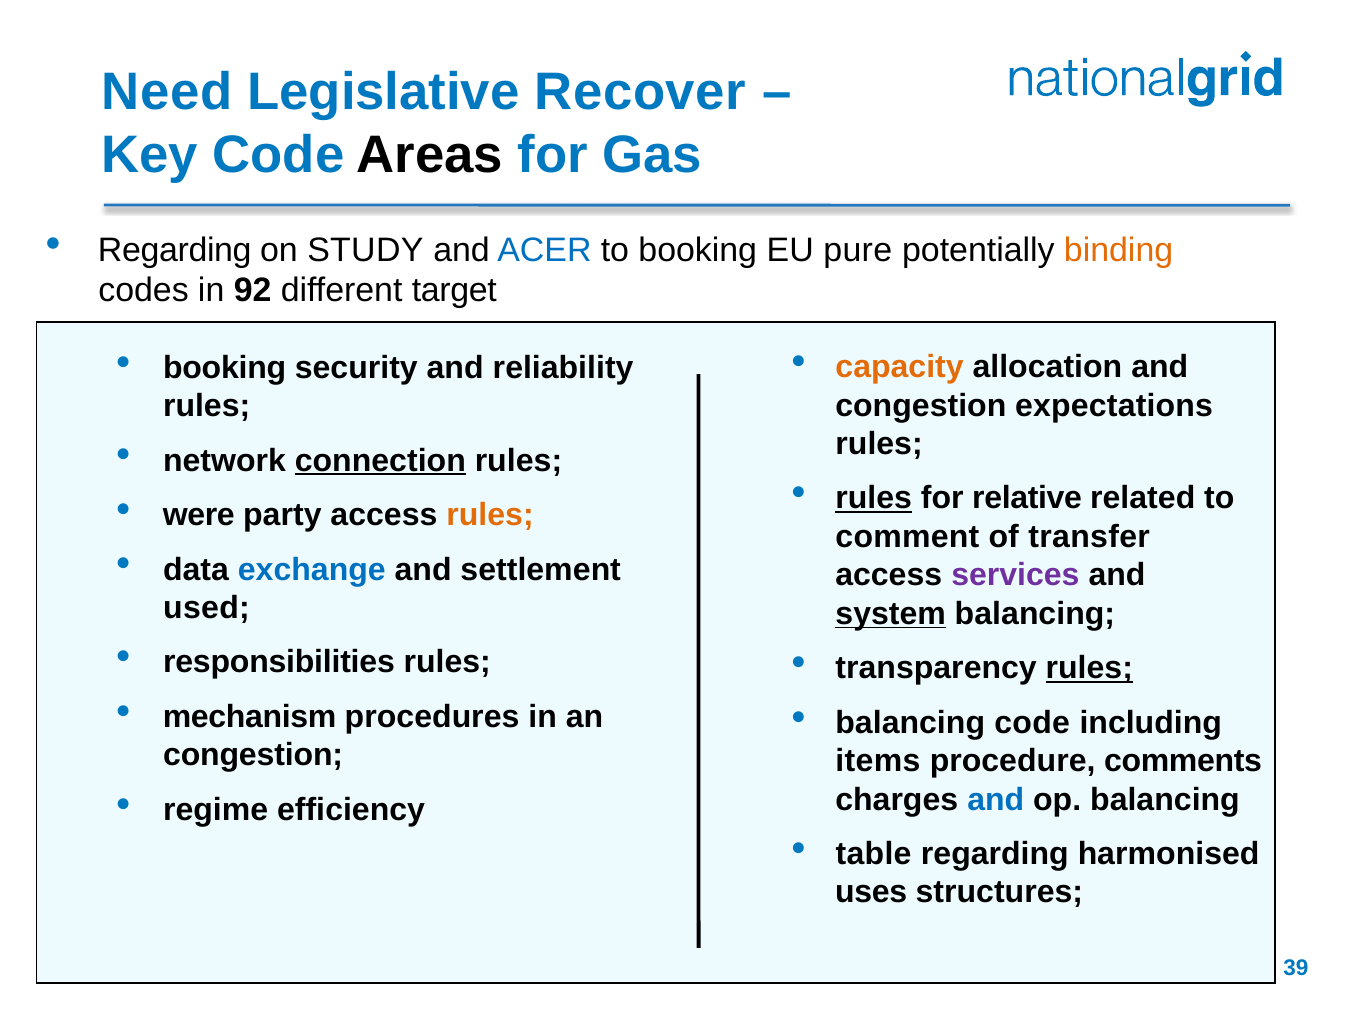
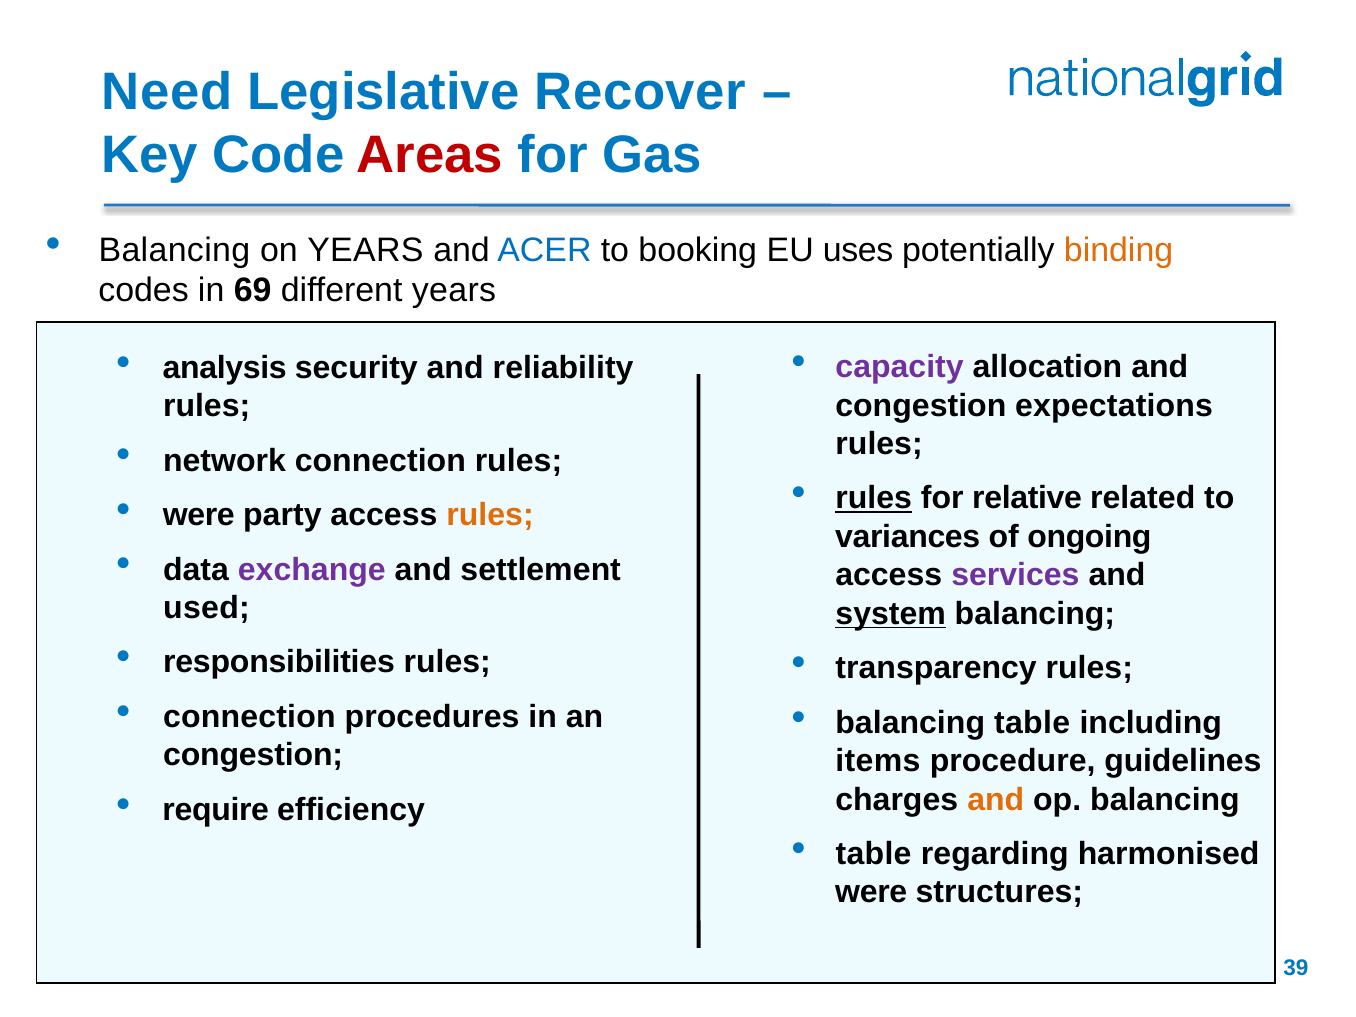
Areas colour: black -> red
Regarding at (175, 250): Regarding -> Balancing
on STUDY: STUDY -> YEARS
pure: pure -> uses
92: 92 -> 69
different target: target -> years
capacity colour: orange -> purple
booking at (225, 368): booking -> analysis
connection at (380, 461) underline: present -> none
comment: comment -> variances
transfer: transfer -> ongoing
exchange colour: blue -> purple
rules at (1089, 668) underline: present -> none
mechanism at (250, 717): mechanism -> connection
balancing code: code -> table
comments: comments -> guidelines
and at (996, 800) colour: blue -> orange
regime: regime -> require
uses at (871, 892): uses -> were
